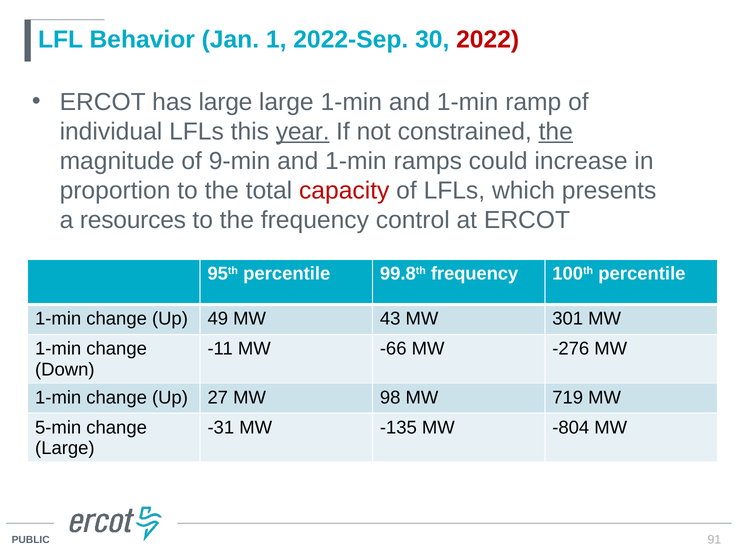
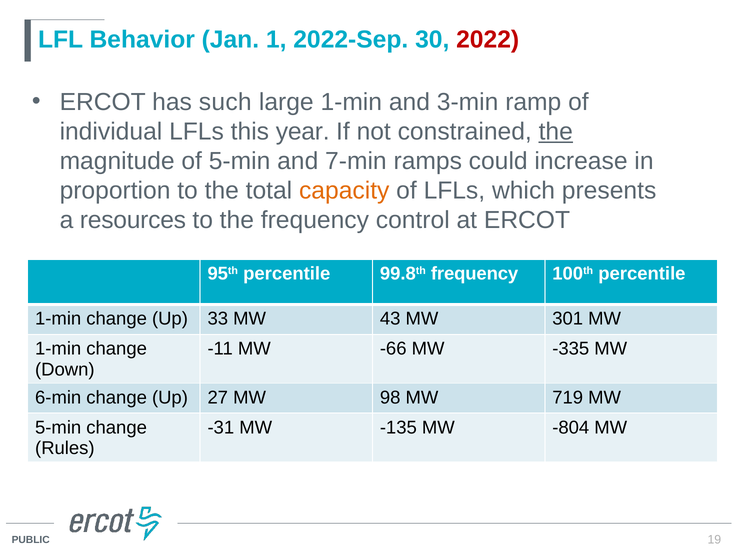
has large: large -> such
1-min and 1-min: 1-min -> 3-min
year underline: present -> none
of 9-min: 9-min -> 5-min
1-min at (356, 161): 1-min -> 7-min
capacity colour: red -> orange
49: 49 -> 33
-276: -276 -> -335
1-min at (58, 398): 1-min -> 6-min
Large at (65, 448): Large -> Rules
91: 91 -> 19
